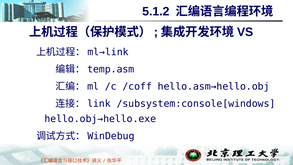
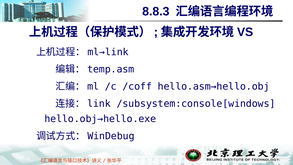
5.1.2: 5.1.2 -> 8.8.3
